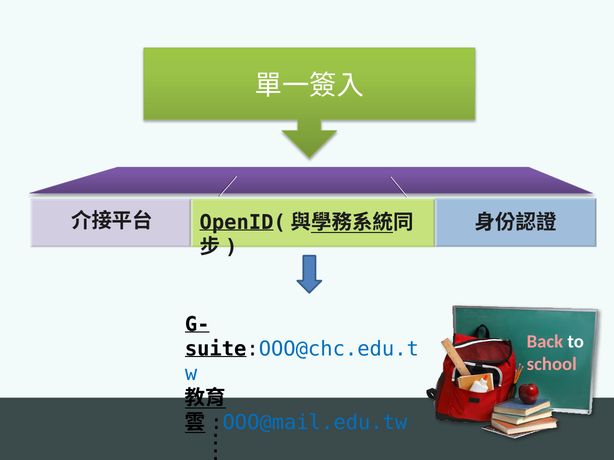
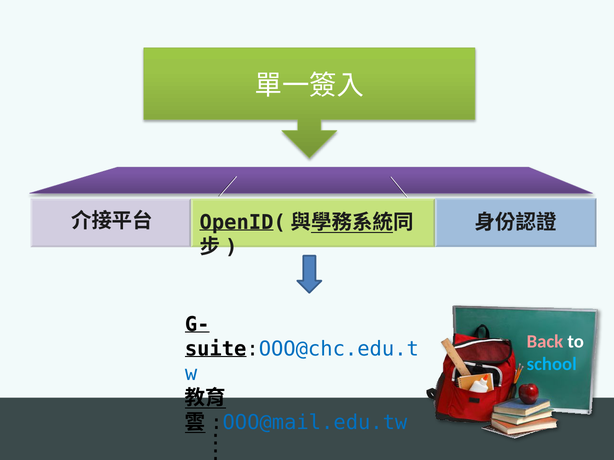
school colour: pink -> light blue
